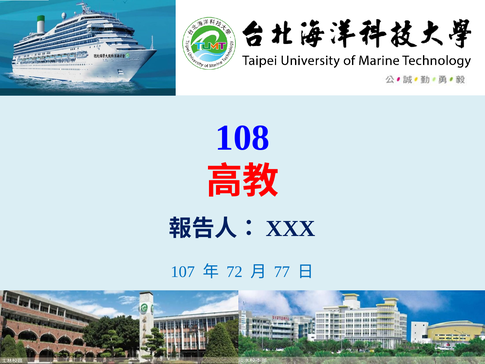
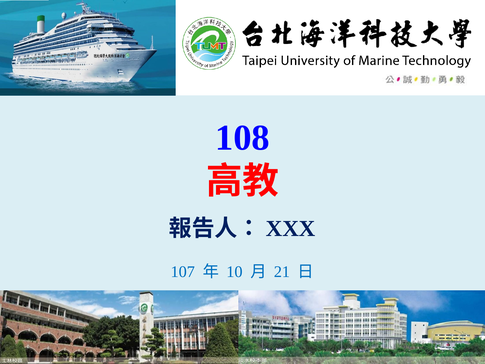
72: 72 -> 10
77: 77 -> 21
